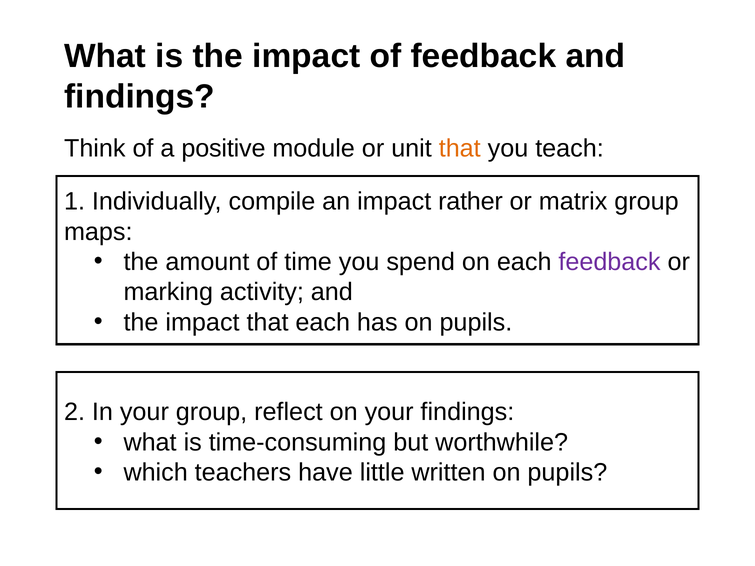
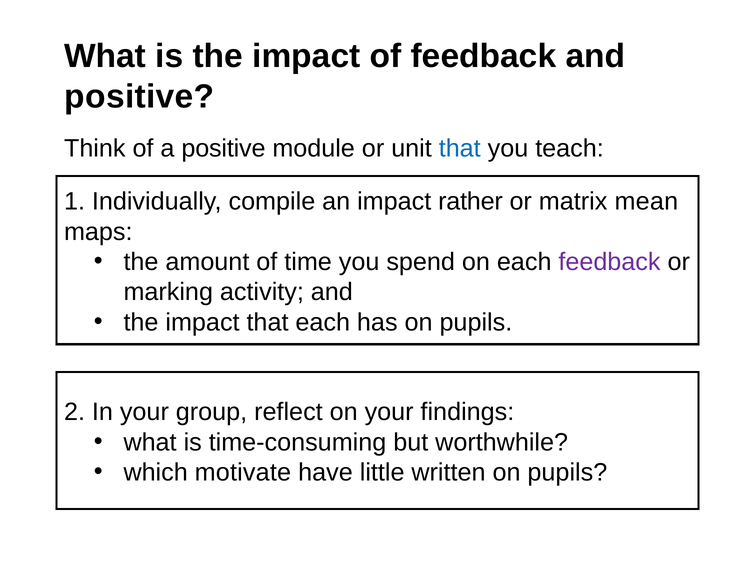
findings at (140, 97): findings -> positive
that at (460, 148) colour: orange -> blue
matrix group: group -> mean
teachers: teachers -> motivate
